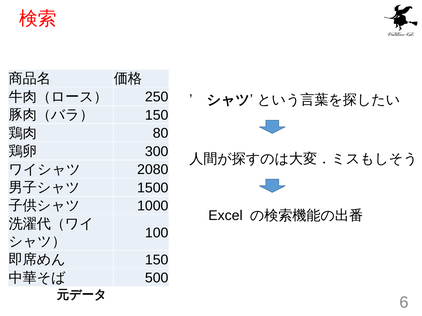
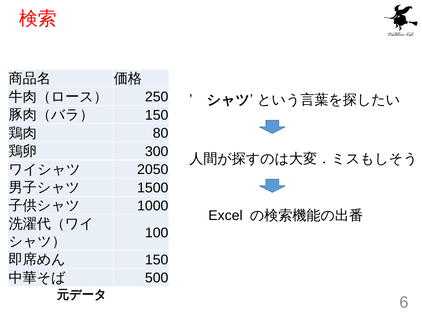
2080: 2080 -> 2050
